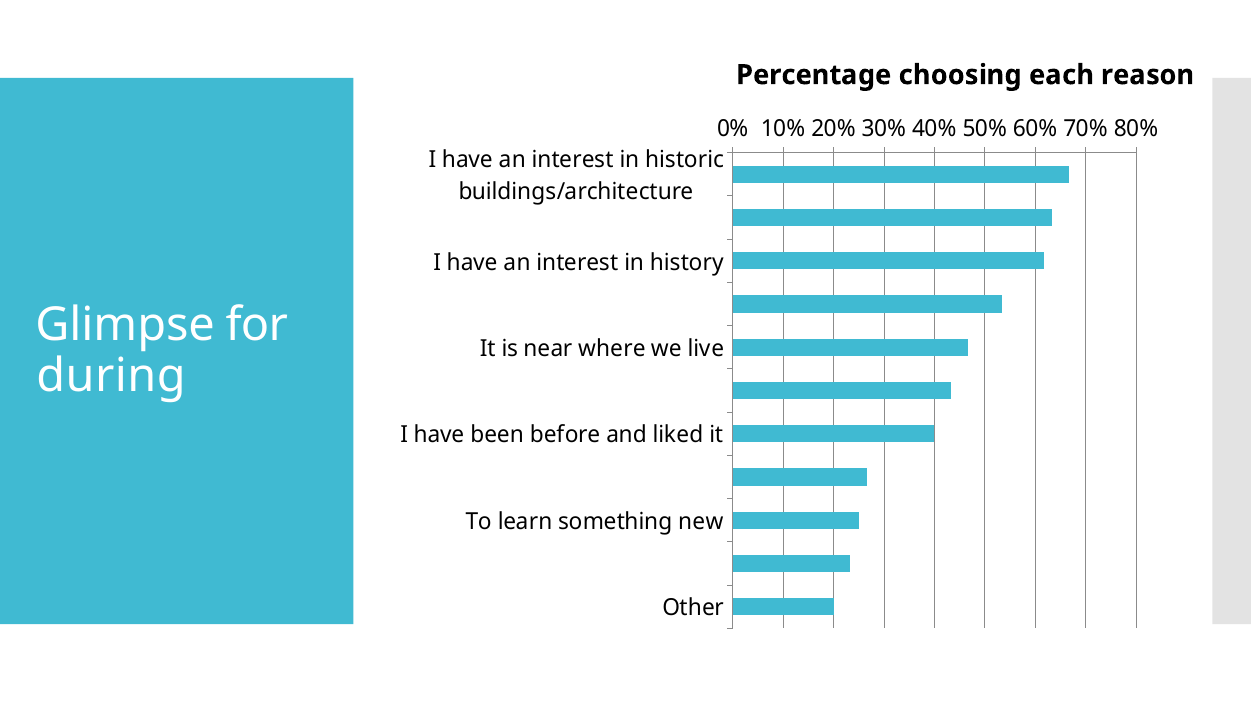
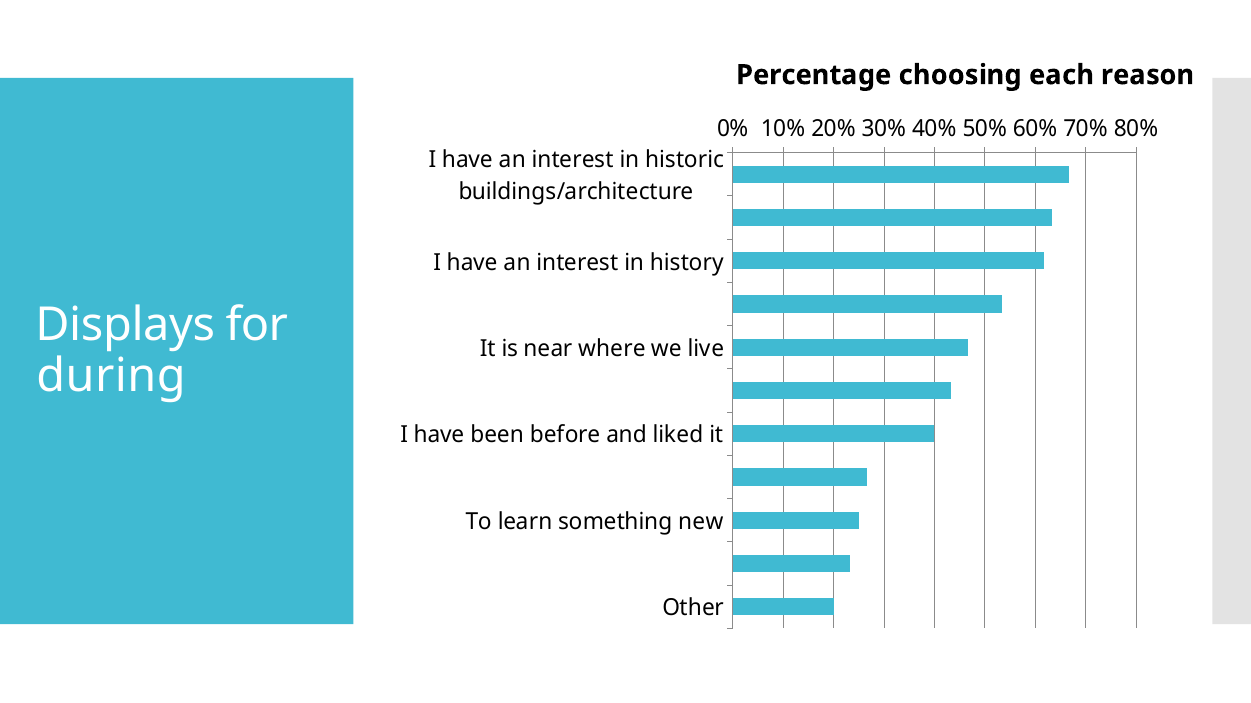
Glimpse: Glimpse -> Displays
